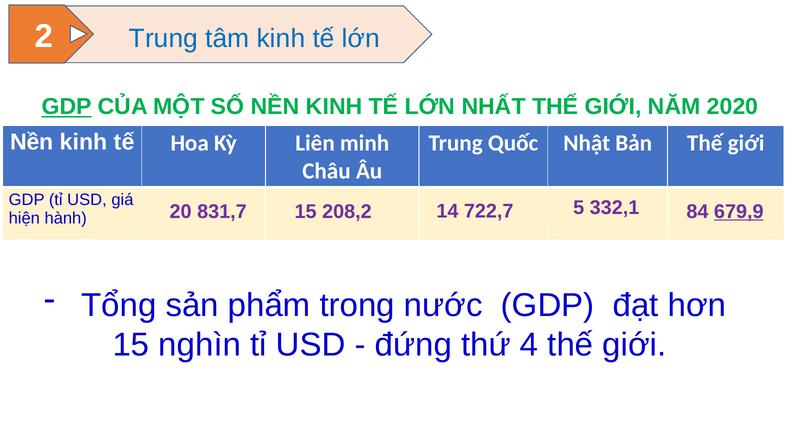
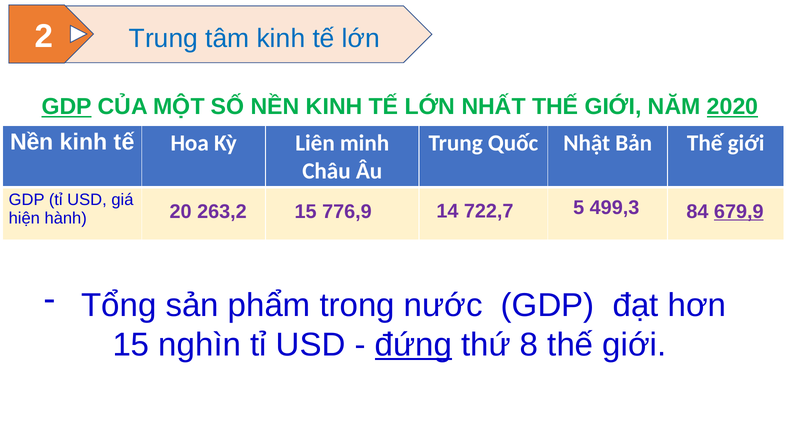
2020 underline: none -> present
831,7: 831,7 -> 263,2
208,2: 208,2 -> 776,9
332,1: 332,1 -> 499,3
đứng underline: none -> present
4: 4 -> 8
